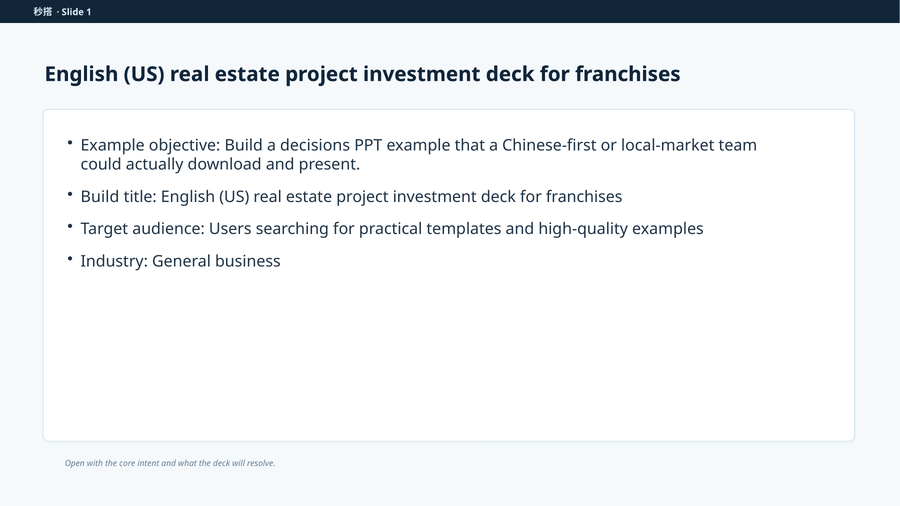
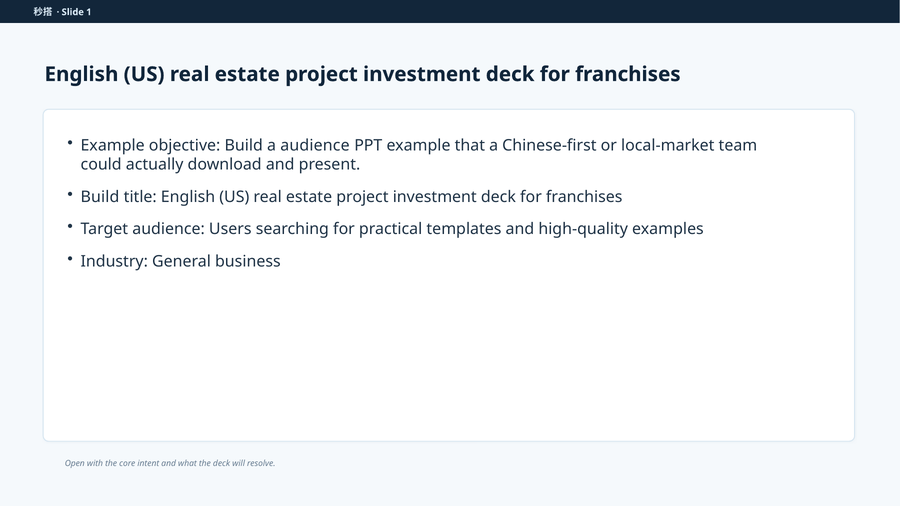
a decisions: decisions -> audience
